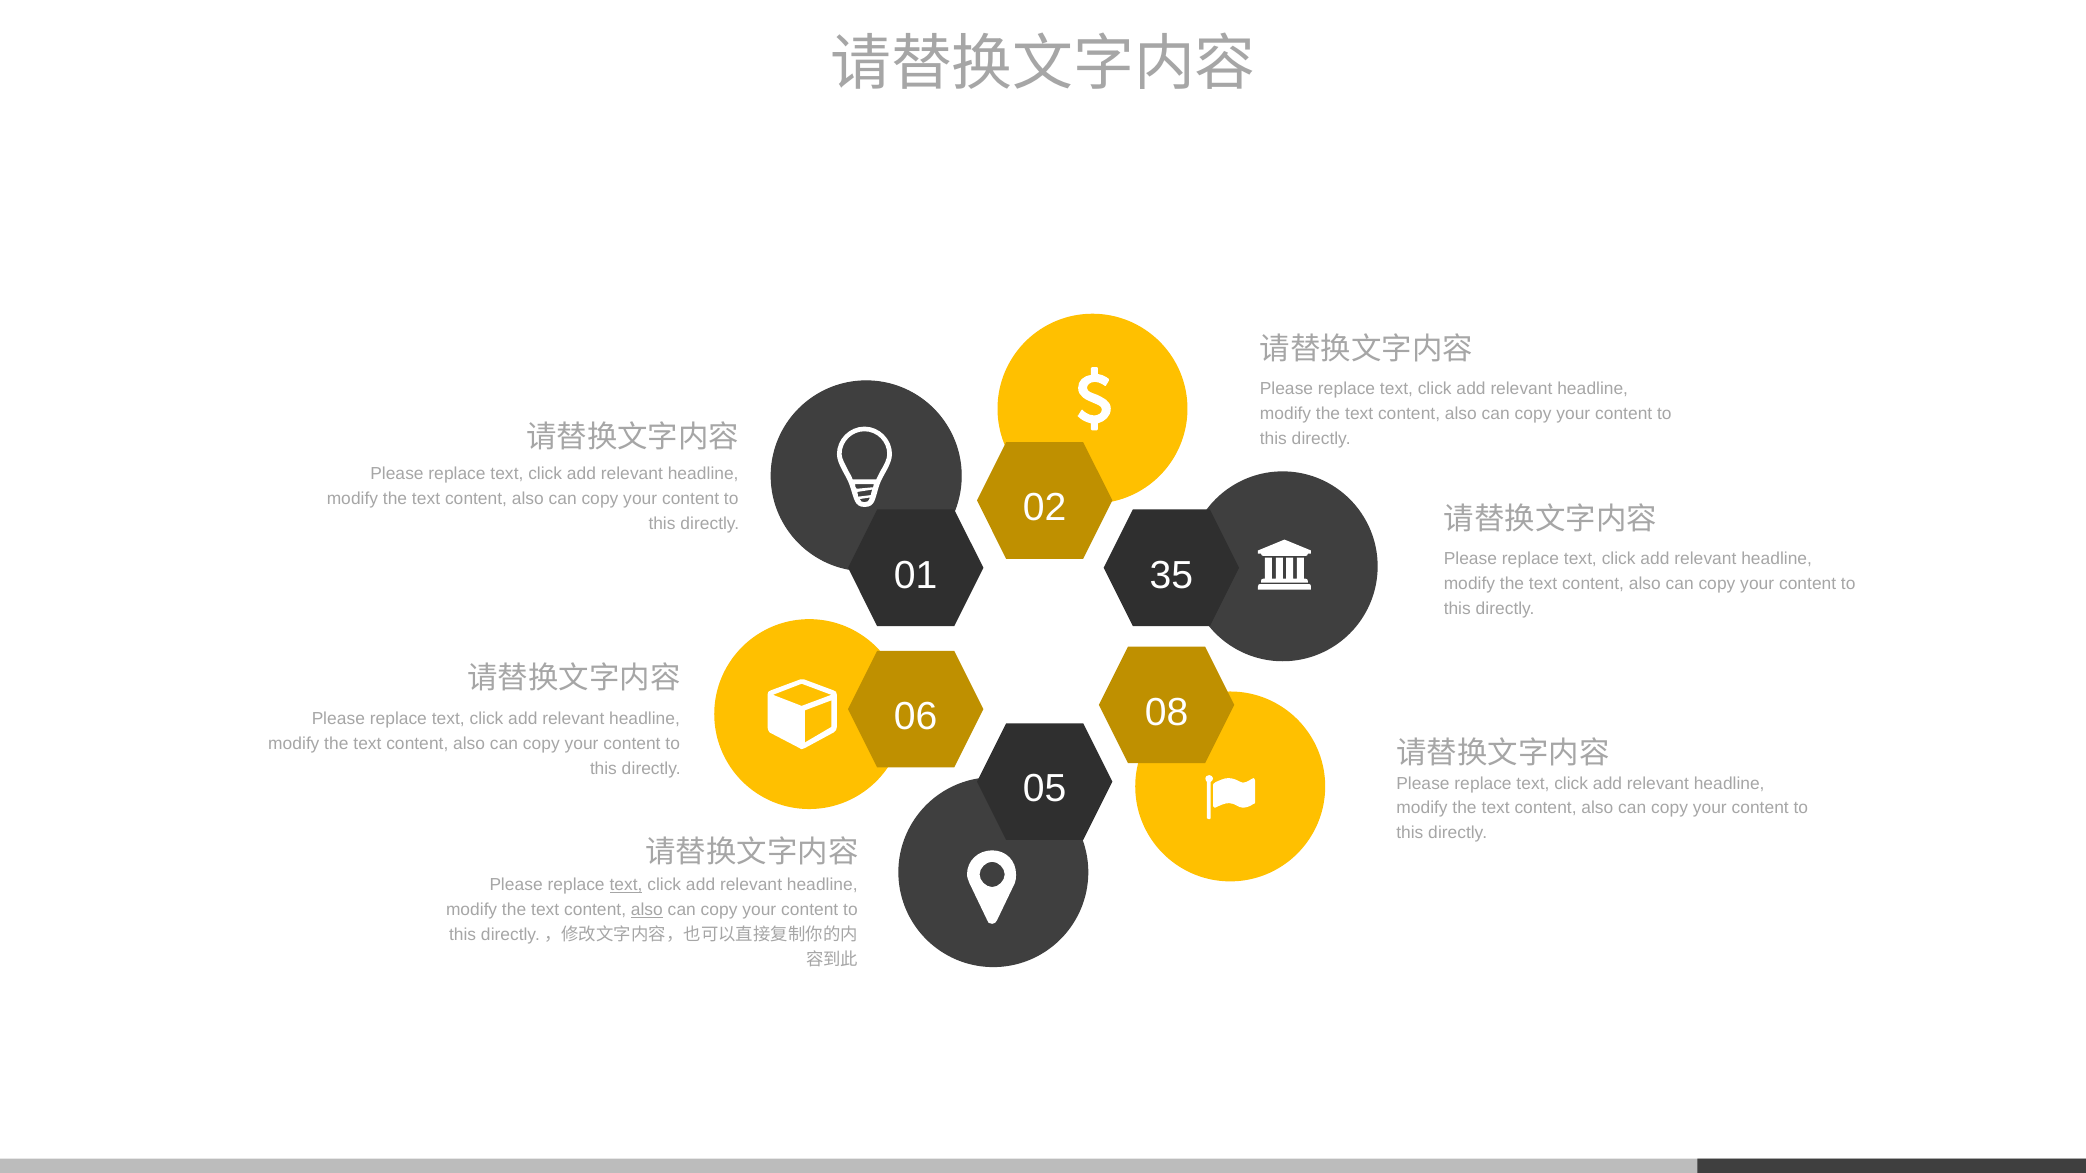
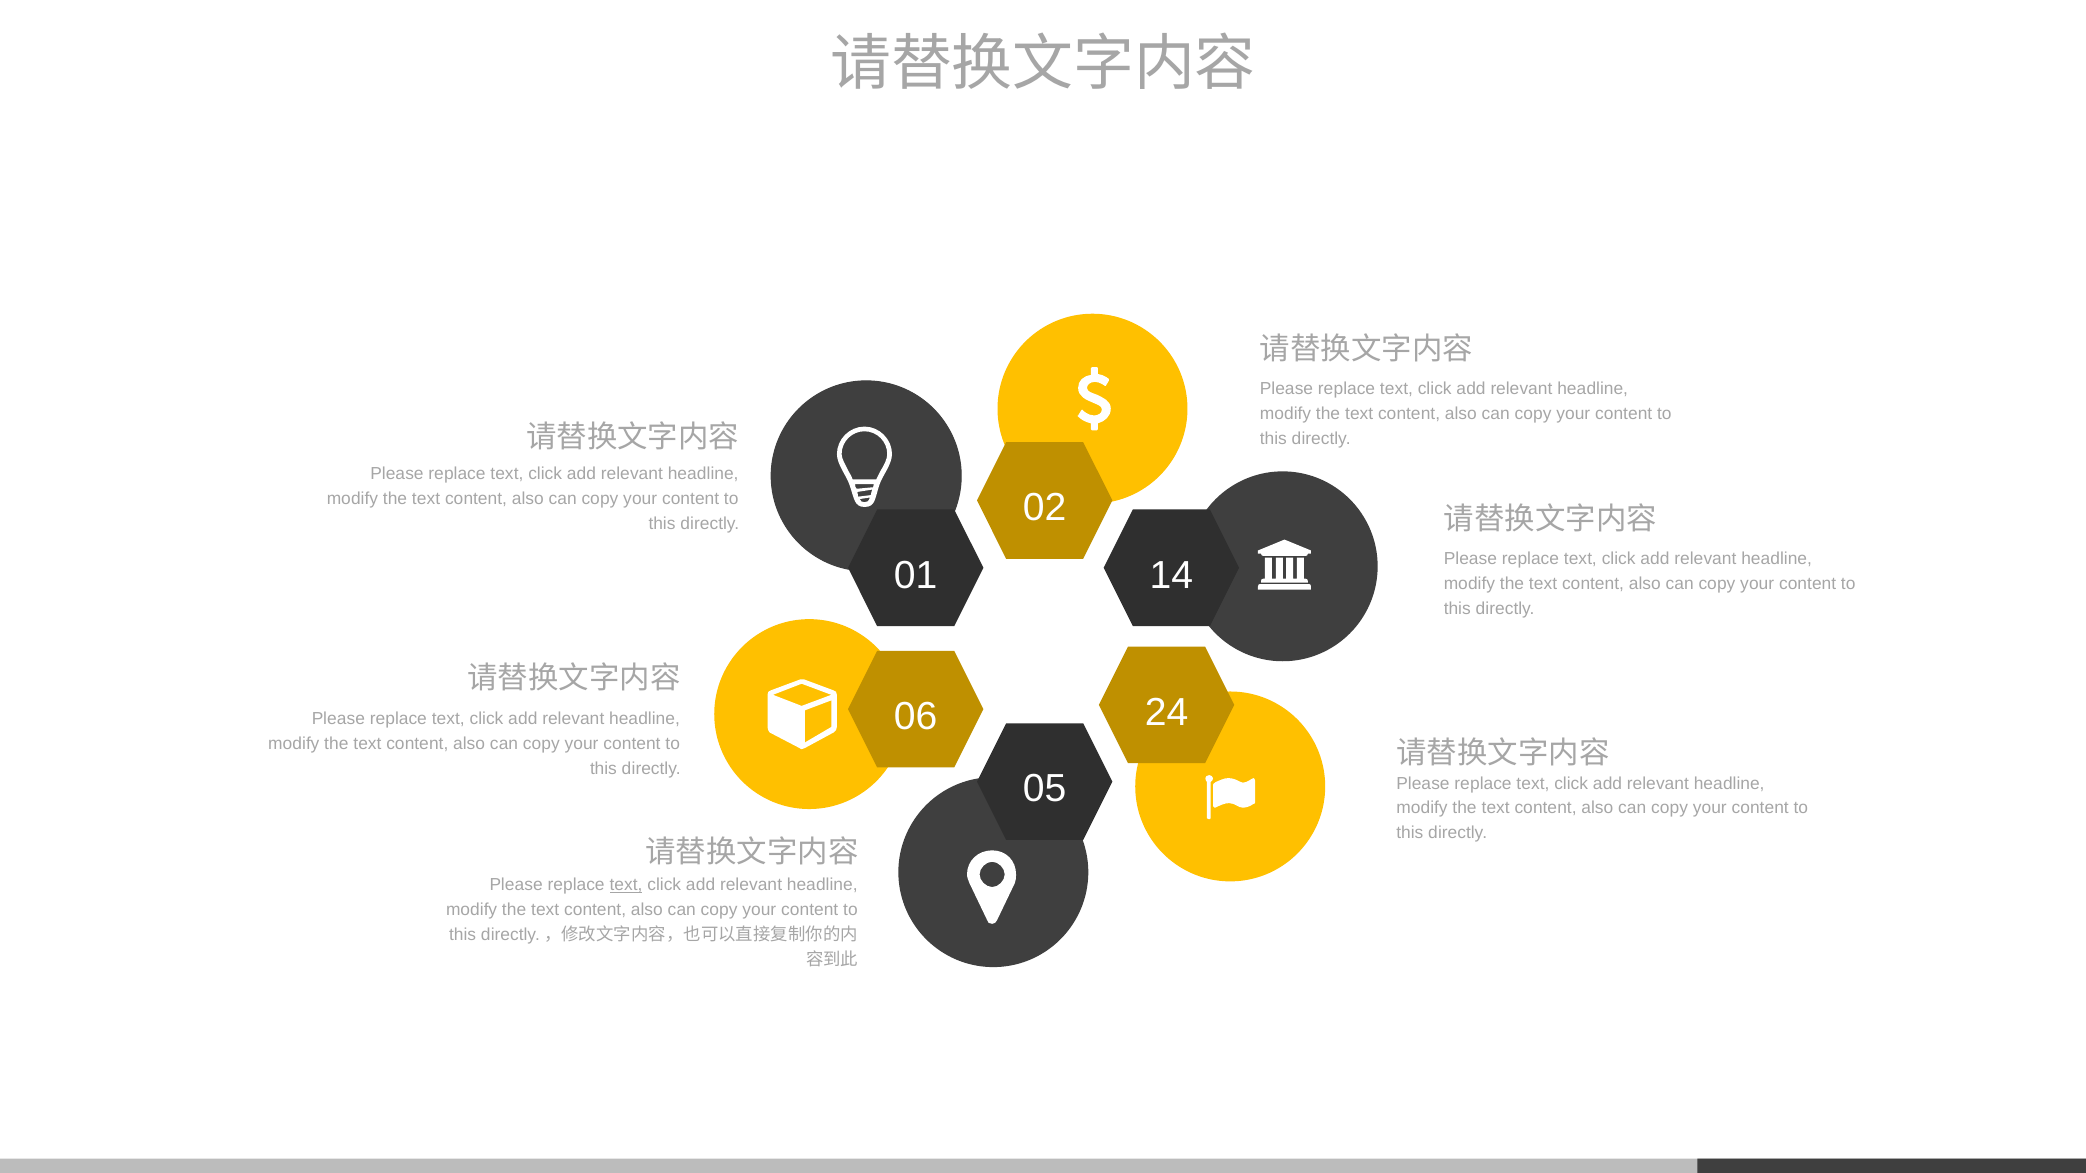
35: 35 -> 14
08: 08 -> 24
also at (647, 910) underline: present -> none
